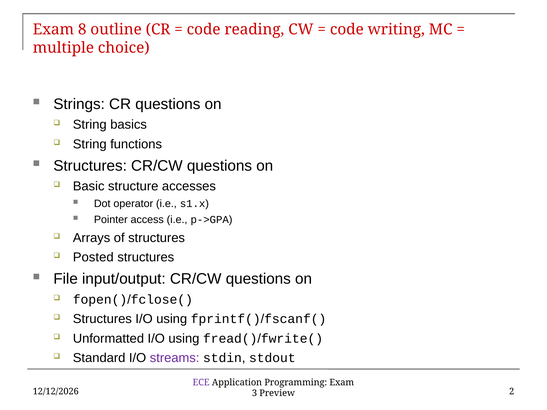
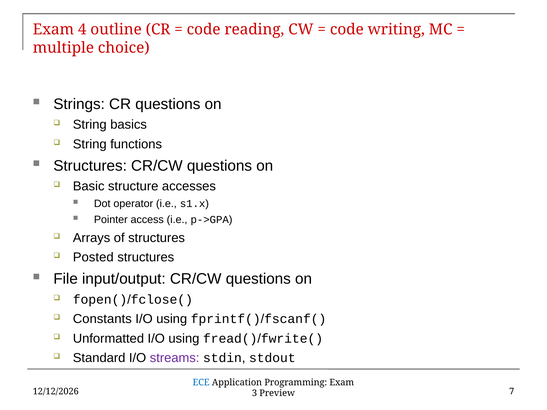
8: 8 -> 4
Structures at (102, 319): Structures -> Constants
ECE colour: purple -> blue
2: 2 -> 7
